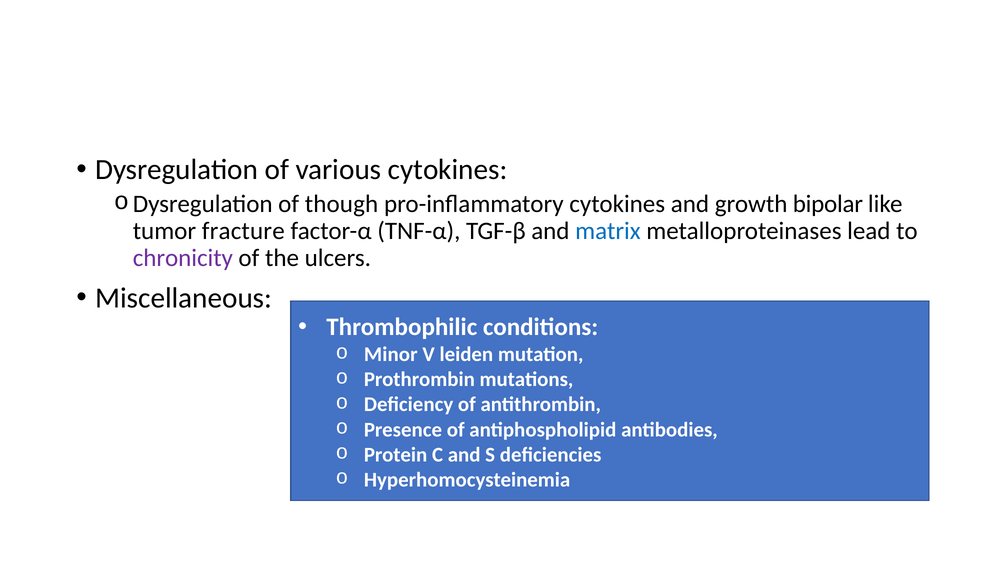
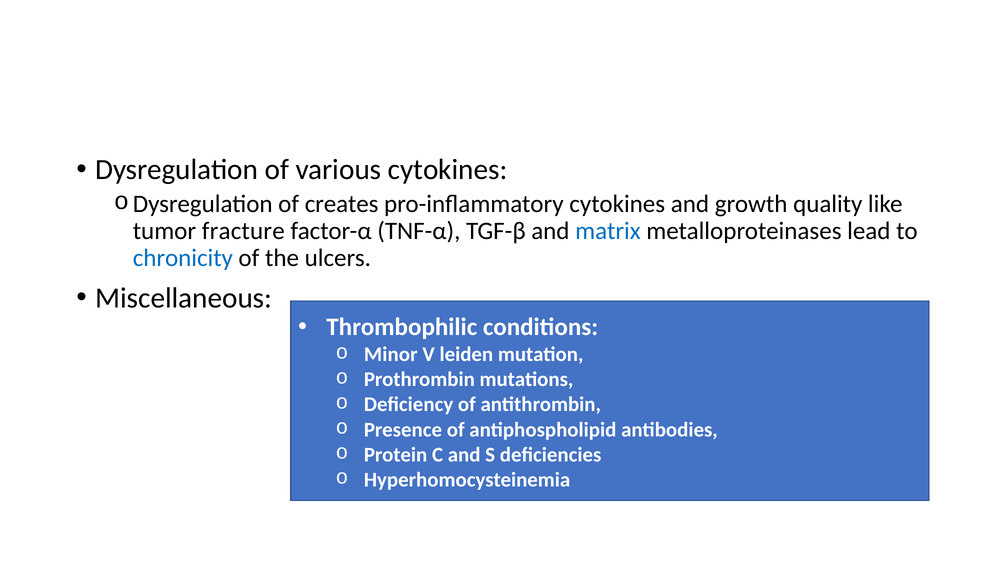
though: though -> creates
bipolar: bipolar -> quality
chronicity colour: purple -> blue
